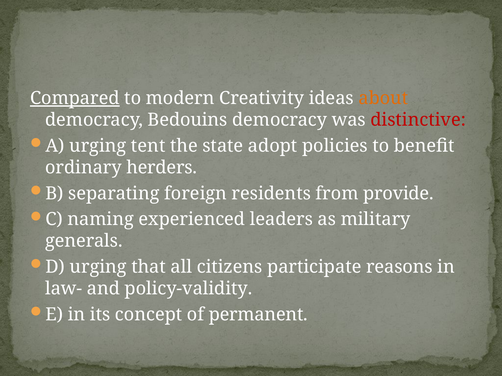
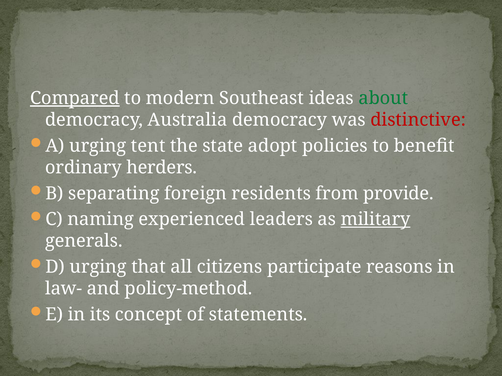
Creativity: Creativity -> Southeast
about colour: orange -> green
Bedouins: Bedouins -> Australia
military underline: none -> present
policy-validity: policy-validity -> policy-method
permanent: permanent -> statements
